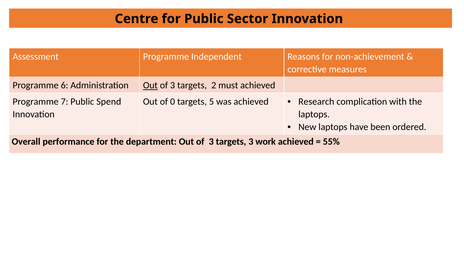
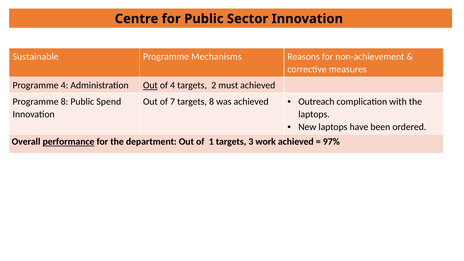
Assessment: Assessment -> Sustainable
Independent: Independent -> Mechanisms
Programme 6: 6 -> 4
3 at (173, 85): 3 -> 4
Programme 7: 7 -> 8
0: 0 -> 7
targets 5: 5 -> 8
Research: Research -> Outreach
performance underline: none -> present
department Out of 3: 3 -> 1
55%: 55% -> 97%
